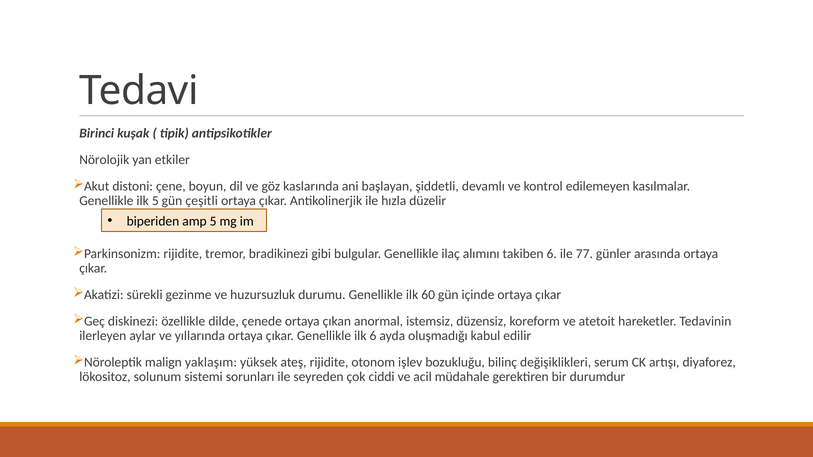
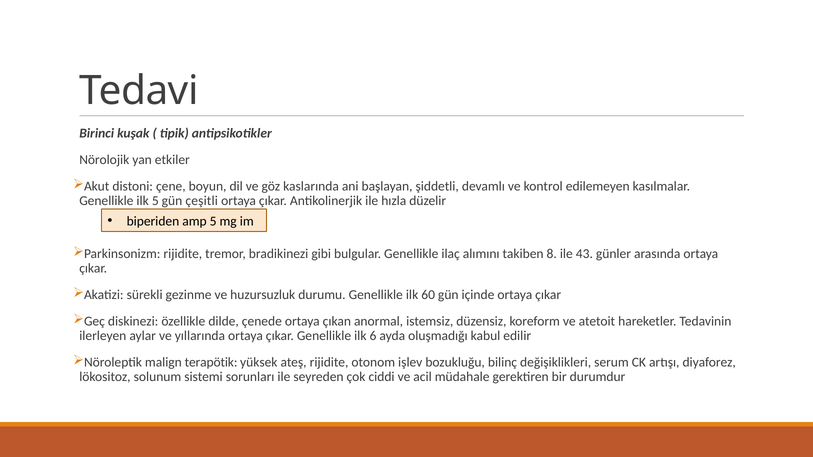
takiben 6: 6 -> 8
77: 77 -> 43
yaklaşım: yaklaşım -> terapötik
